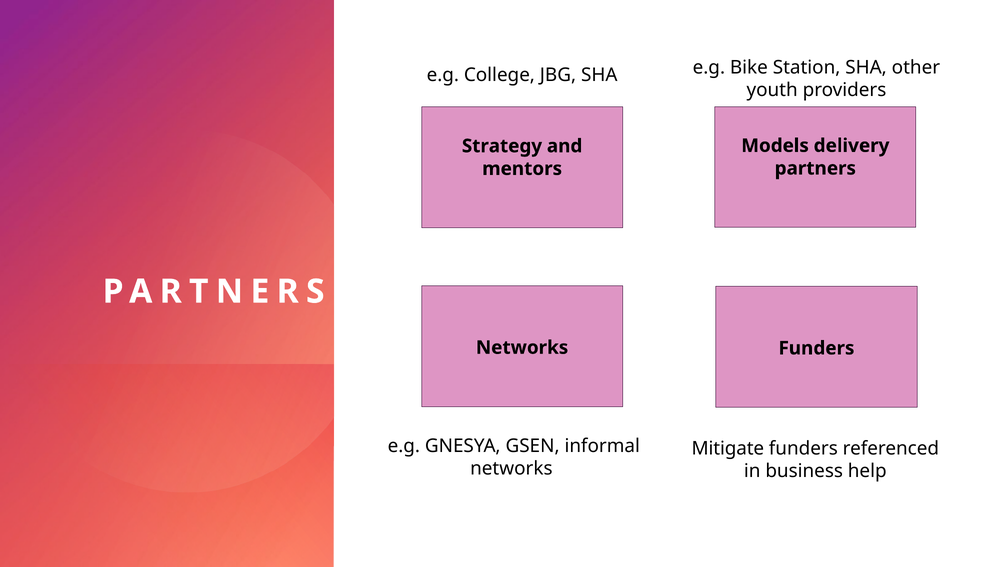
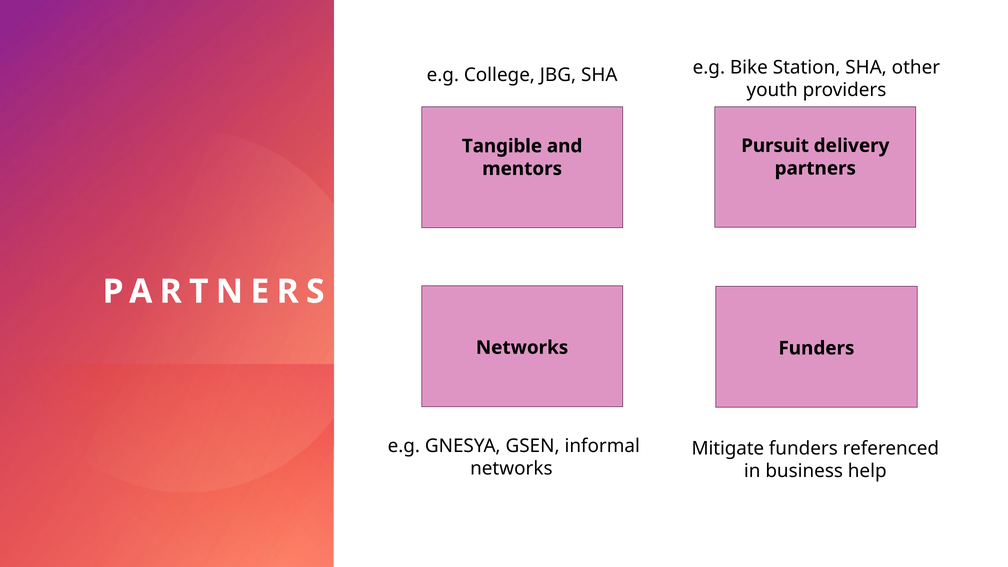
Models: Models -> Pursuit
Strategy: Strategy -> Tangible
